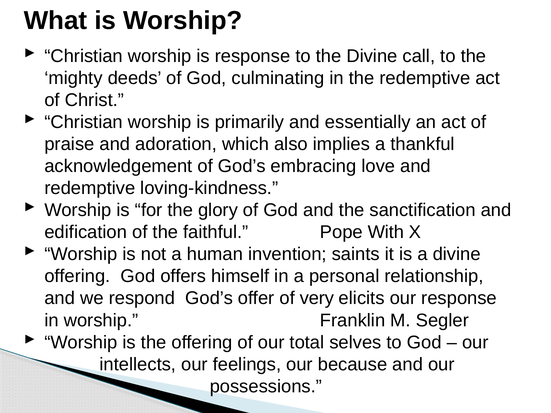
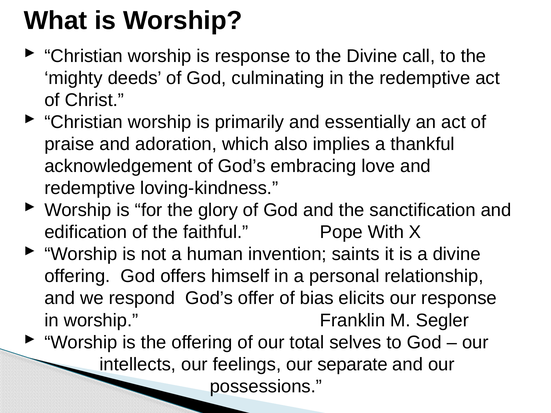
very: very -> bias
because: because -> separate
